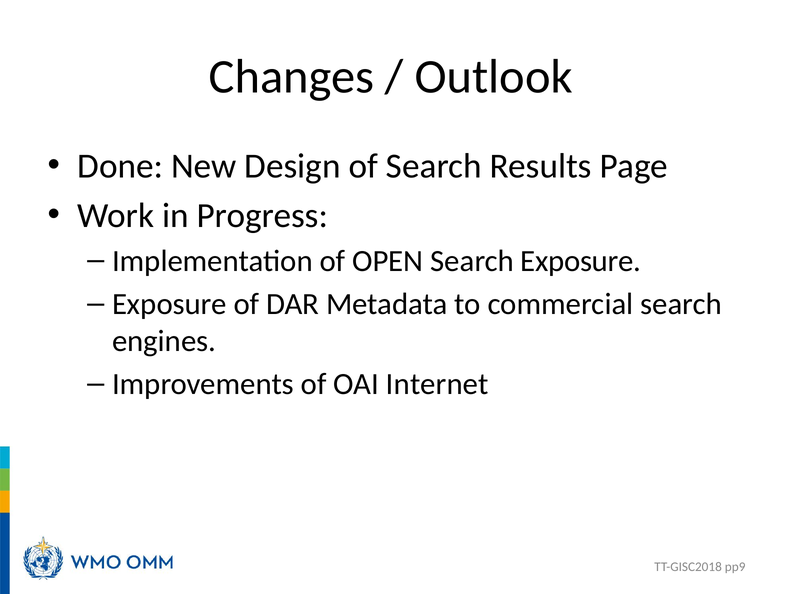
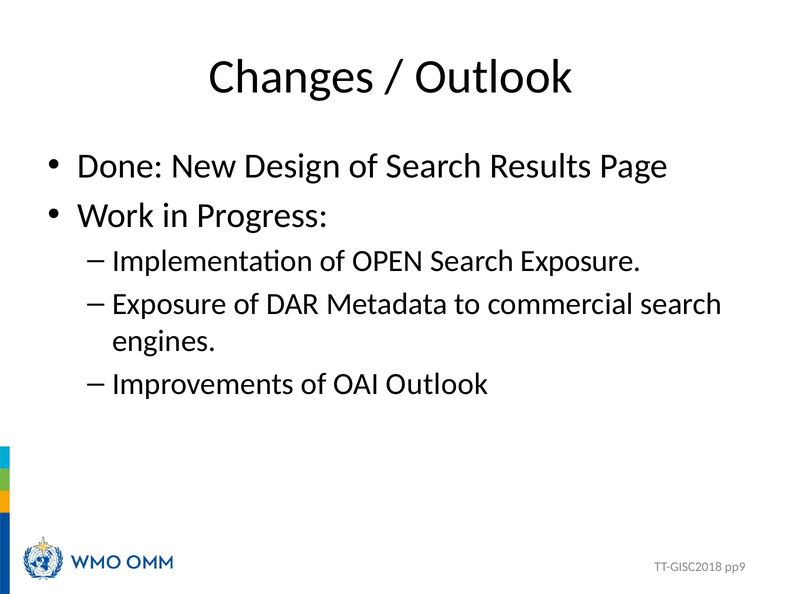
OAI Internet: Internet -> Outlook
